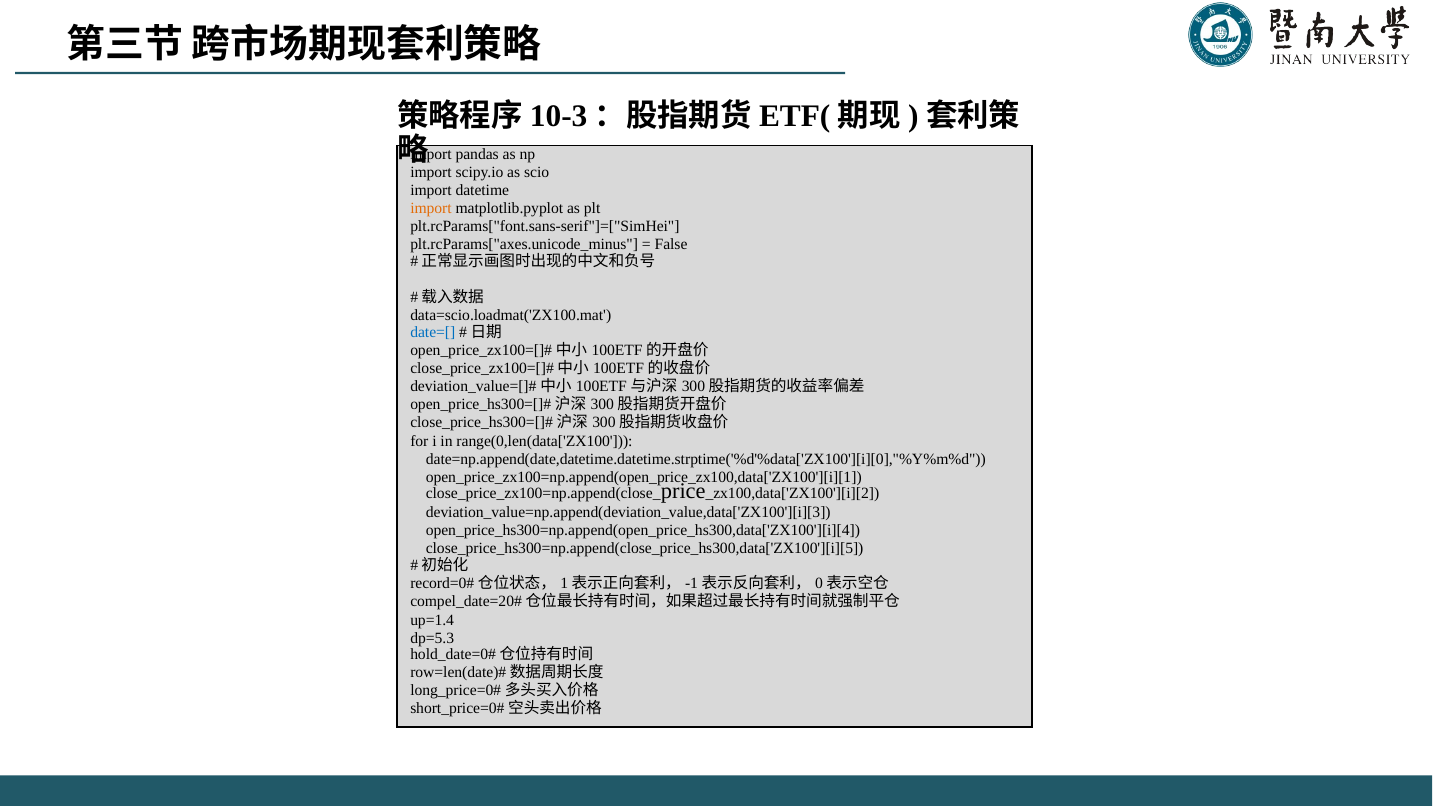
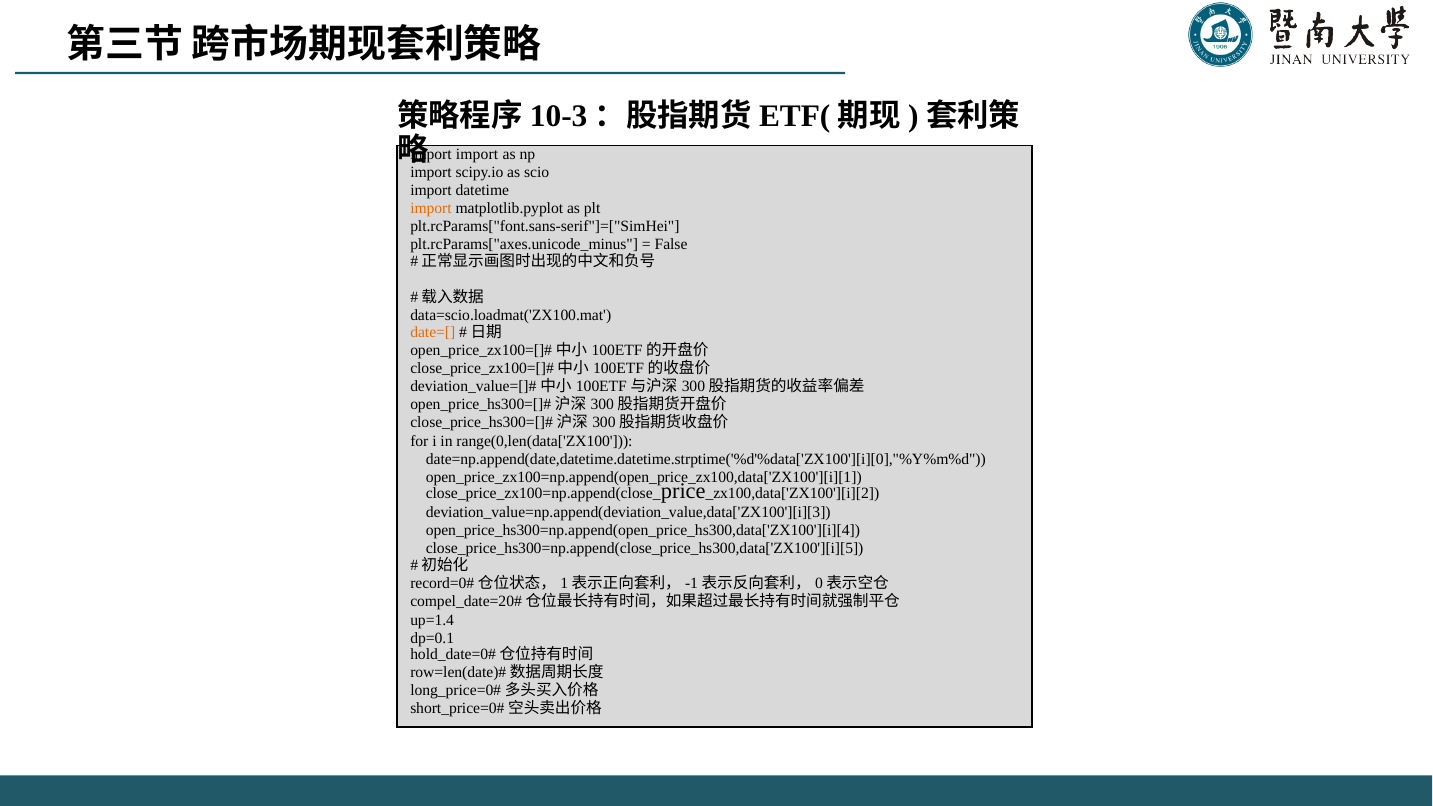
pandas at (477, 155): pandas -> import
date=[ colour: blue -> orange
dp=5.3: dp=5.3 -> dp=0.1
